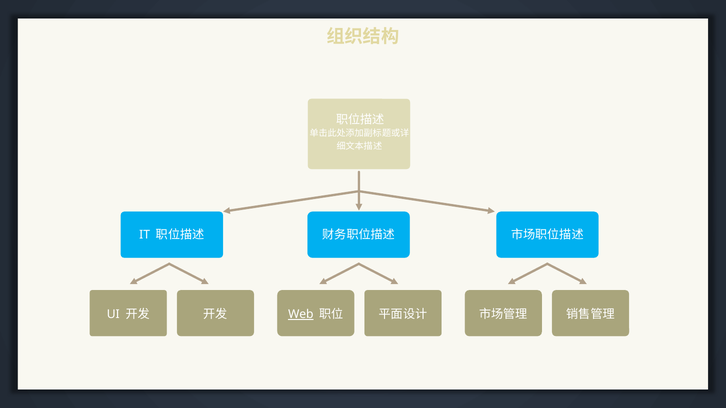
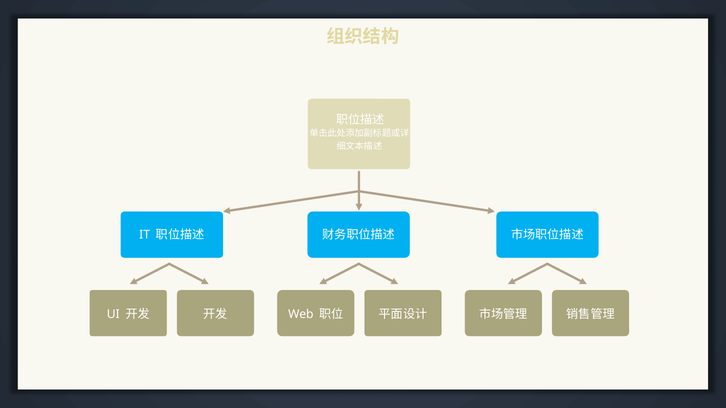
Web underline: present -> none
